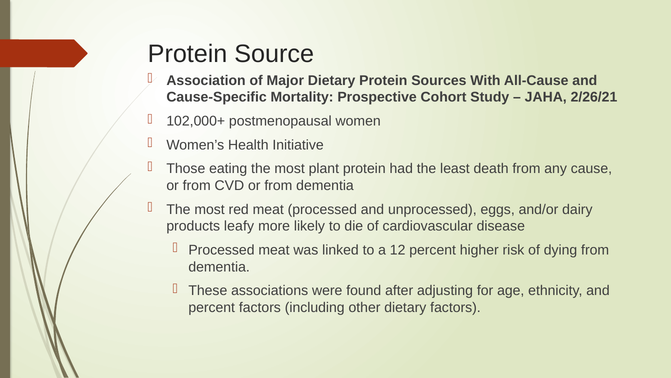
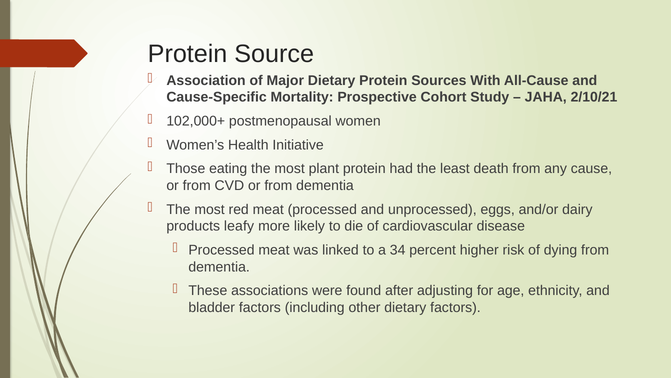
2/26/21: 2/26/21 -> 2/10/21
12: 12 -> 34
percent at (212, 307): percent -> bladder
